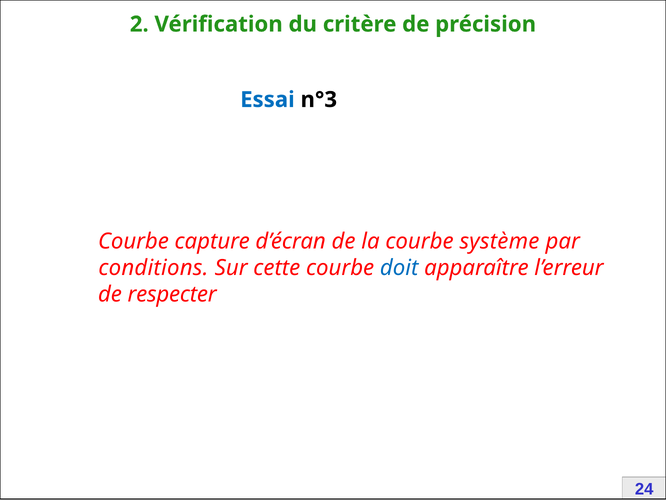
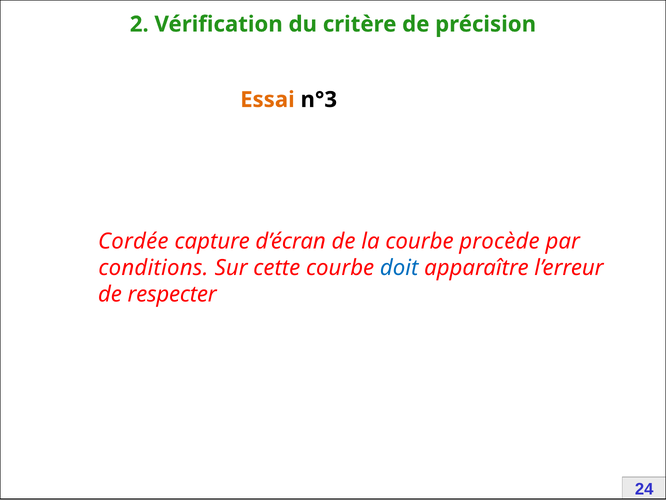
Essai colour: blue -> orange
Courbe at (133, 241): Courbe -> Cordée
système: système -> procède
